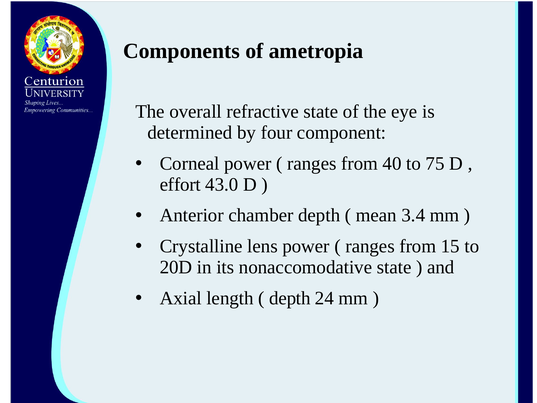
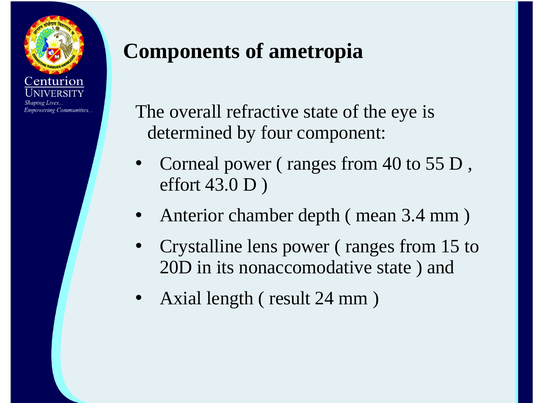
75: 75 -> 55
depth at (290, 298): depth -> result
